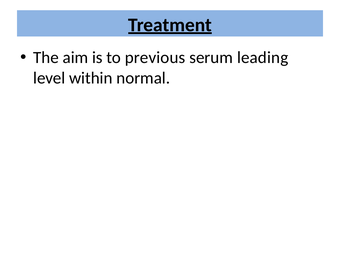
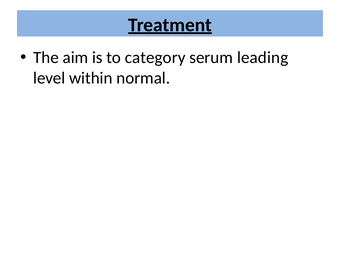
previous: previous -> category
